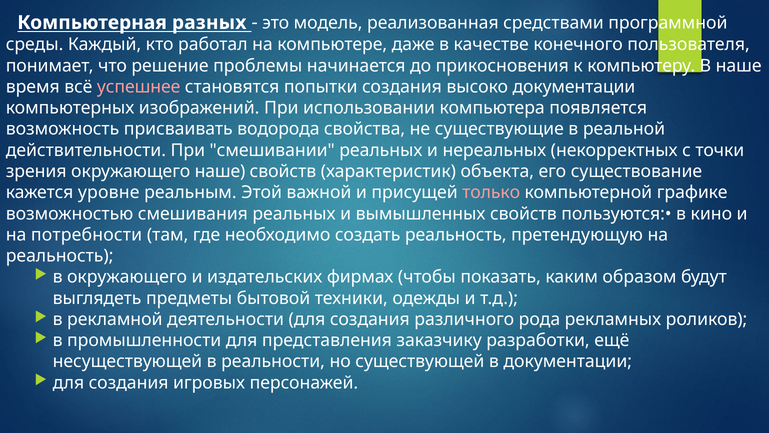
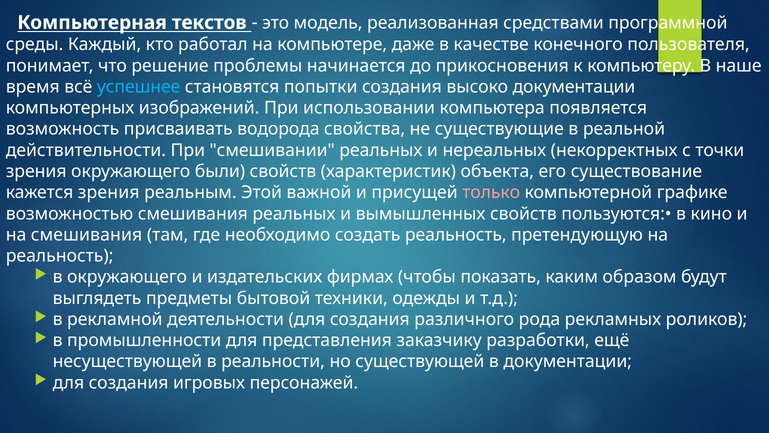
разных: разных -> текстов
успешнее colour: pink -> light blue
окружающего наше: наше -> были
кажется уровне: уровне -> зрения
на потребности: потребности -> смешивания
